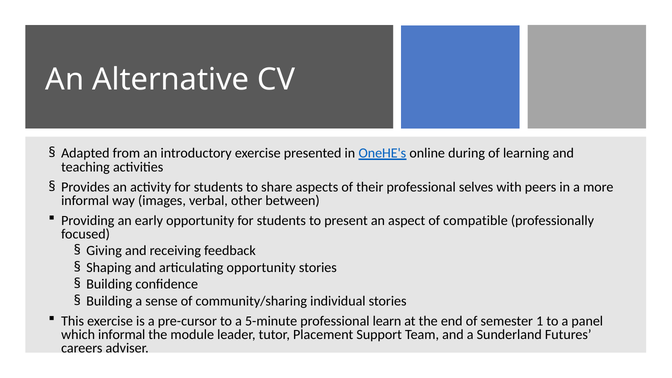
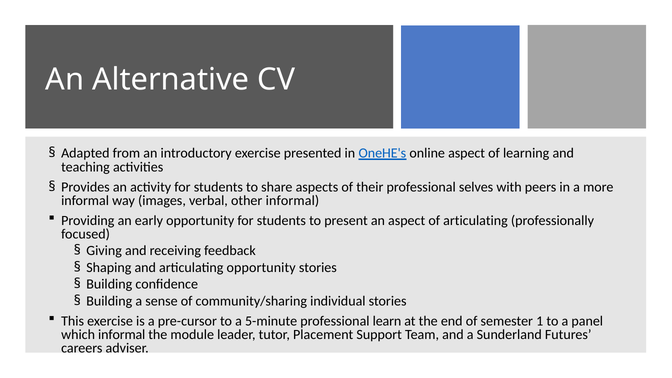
online during: during -> aspect
other between: between -> informal
of compatible: compatible -> articulating
